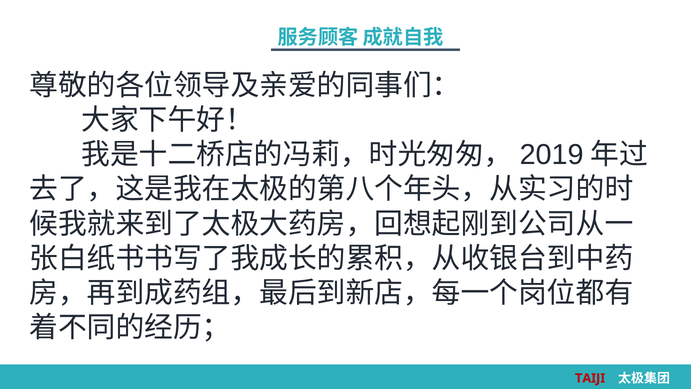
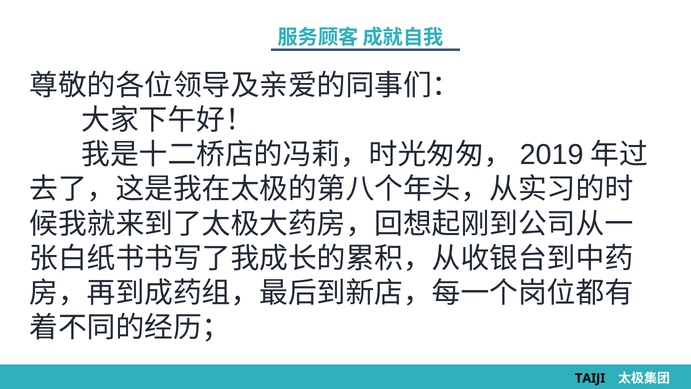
TAIJI colour: red -> black
